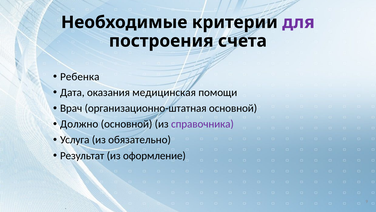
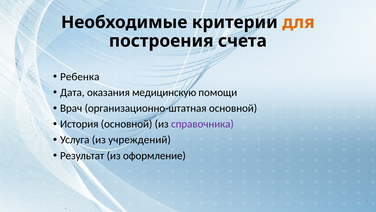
для colour: purple -> orange
медицинская: медицинская -> медицинскую
Должно: Должно -> История
обязательно: обязательно -> учреждений
